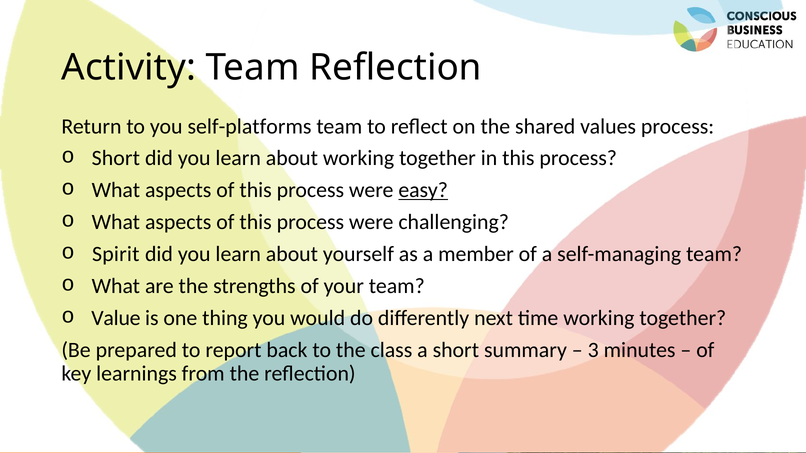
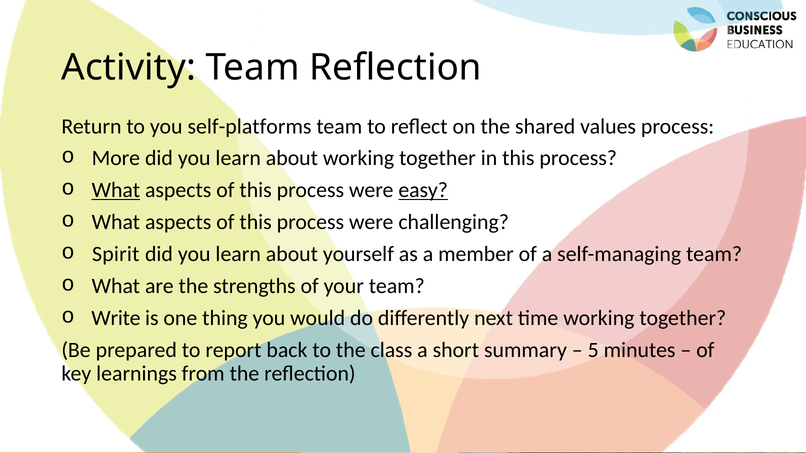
Short at (116, 158): Short -> More
What at (116, 190) underline: none -> present
Value: Value -> Write
3: 3 -> 5
